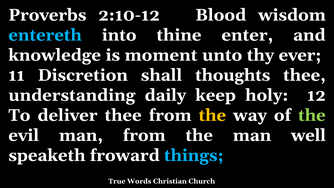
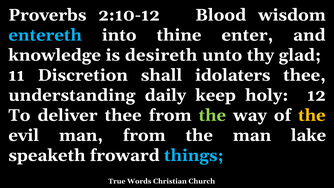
moment: moment -> desireth
ever: ever -> glad
thoughts: thoughts -> idolaters
the at (212, 115) colour: yellow -> light green
the at (312, 115) colour: light green -> yellow
well: well -> lake
